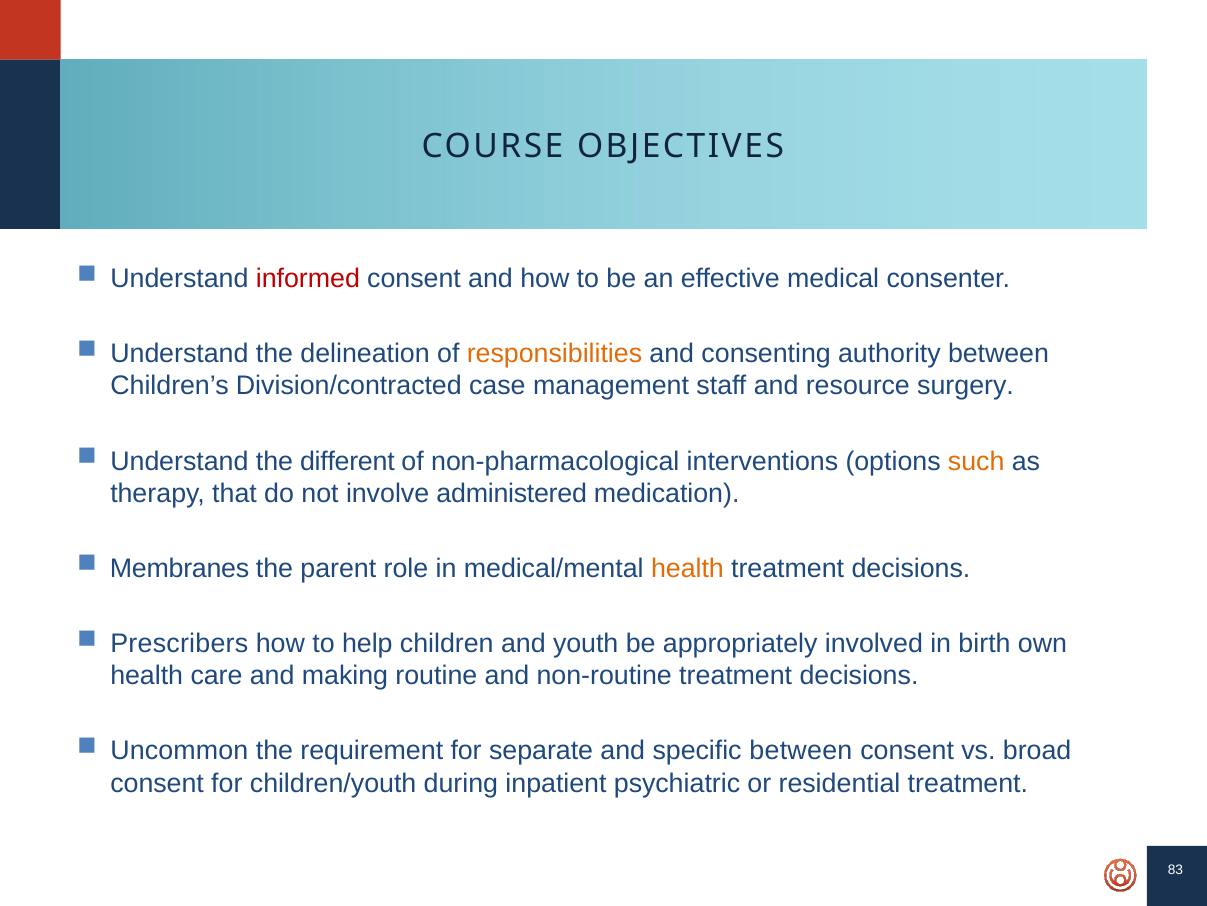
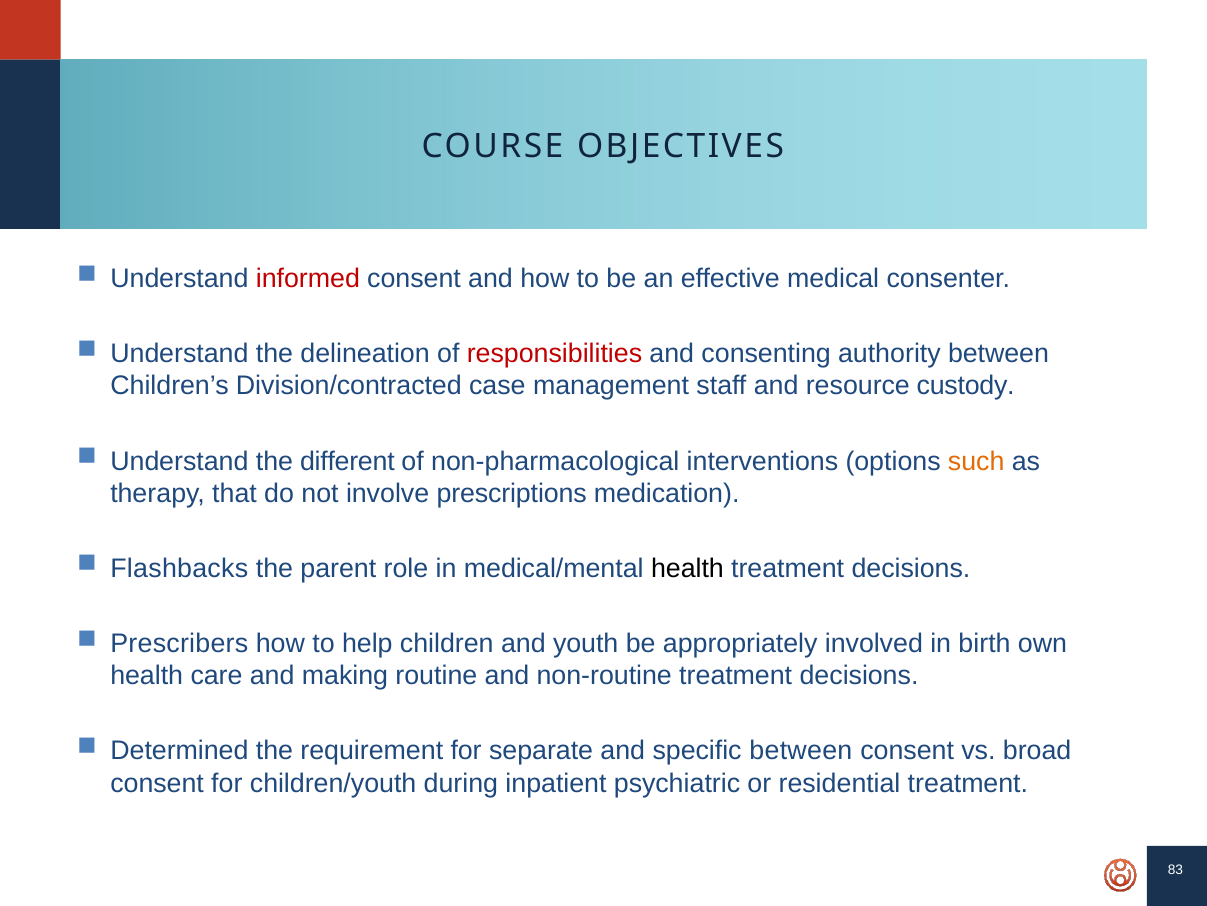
responsibilities colour: orange -> red
surgery: surgery -> custody
administered: administered -> prescriptions
Membranes: Membranes -> Flashbacks
health at (687, 568) colour: orange -> black
Uncommon: Uncommon -> Determined
